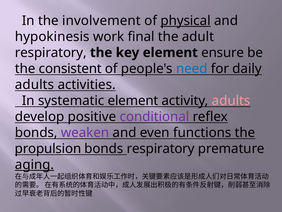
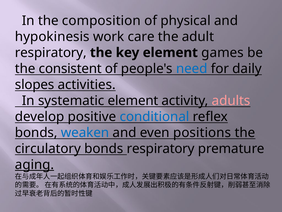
involvement: involvement -> composition
physical underline: present -> none
final: final -> care
ensure: ensure -> games
adults at (35, 84): adults -> slopes
conditional colour: purple -> blue
weaken colour: purple -> blue
functions: functions -> positions
propulsion: propulsion -> circulatory
